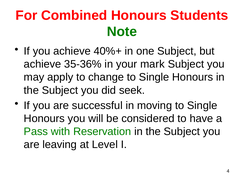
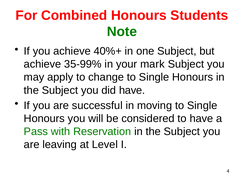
35-36%: 35-36% -> 35-99%
did seek: seek -> have
